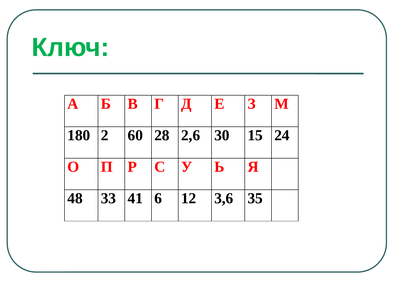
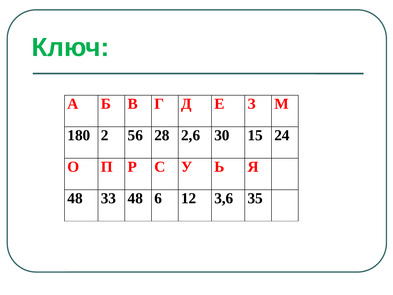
60: 60 -> 56
33 41: 41 -> 48
